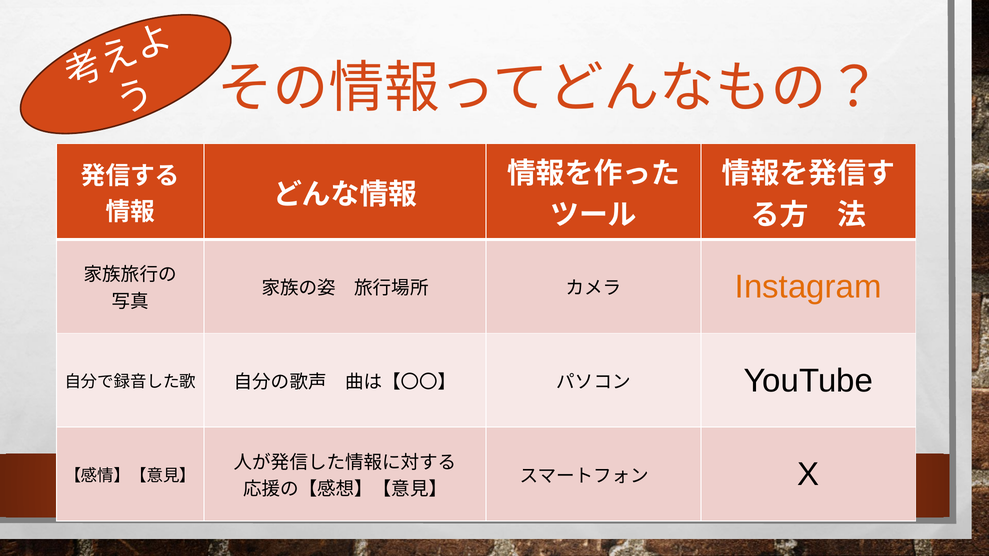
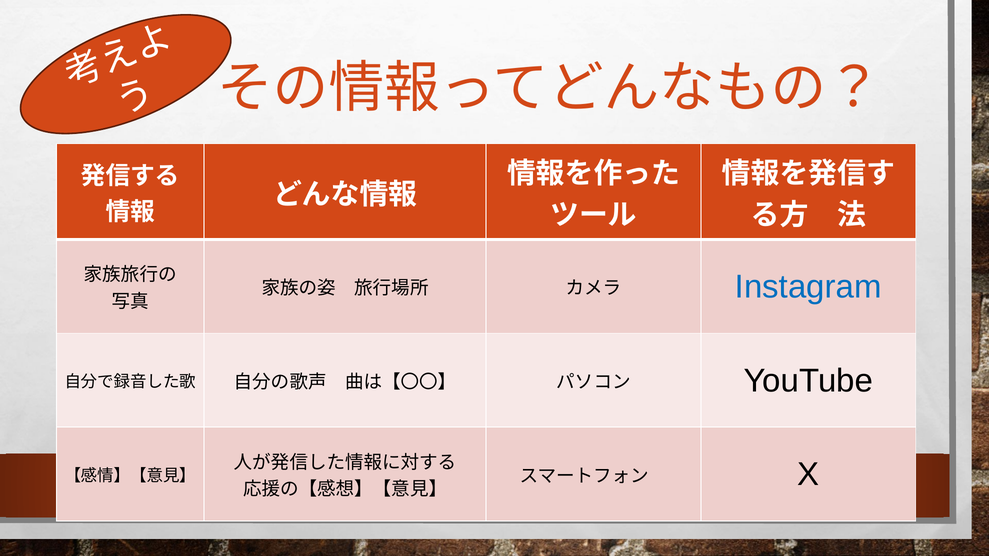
Instagram colour: orange -> blue
